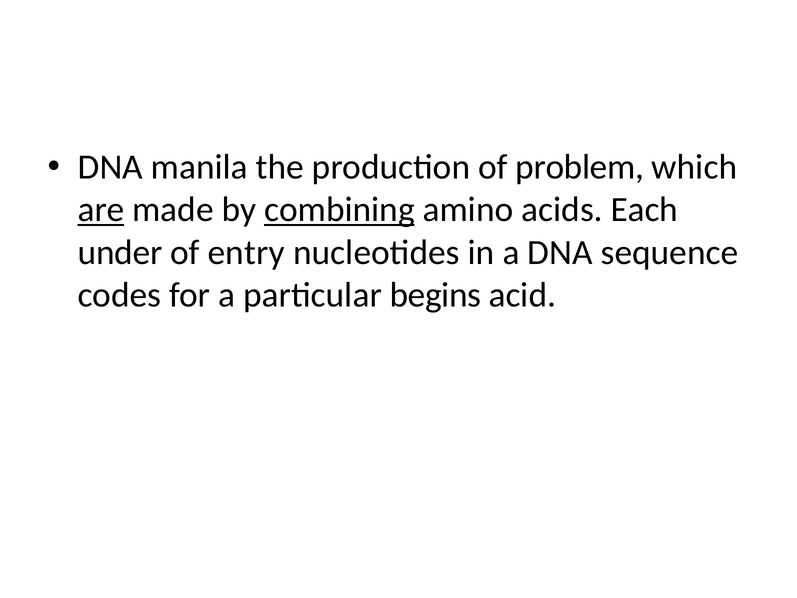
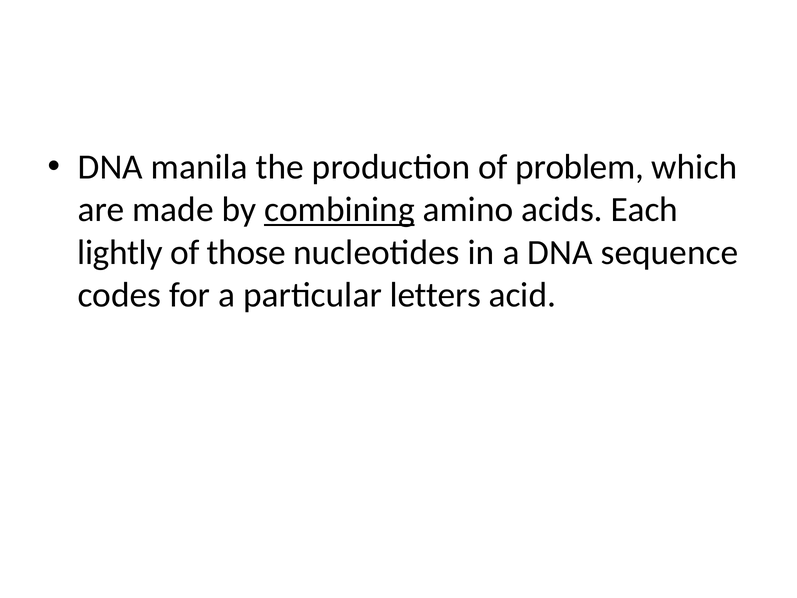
are underline: present -> none
under: under -> lightly
entry: entry -> those
begins: begins -> letters
